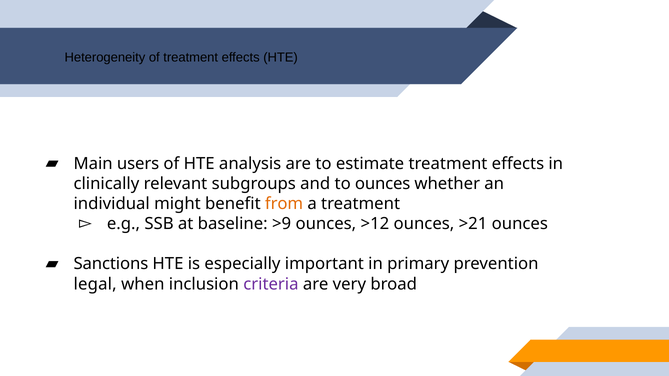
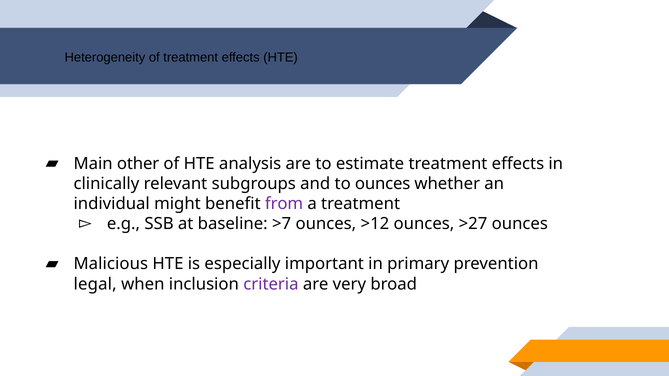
users: users -> other
from colour: orange -> purple
>9: >9 -> >7
>21: >21 -> >27
Sanctions: Sanctions -> Malicious
